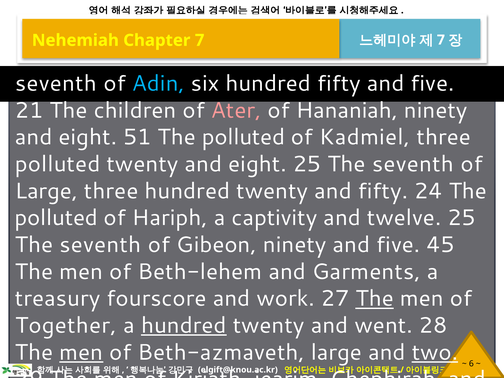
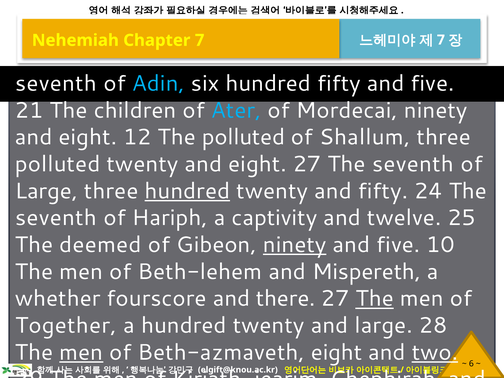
Ater colour: pink -> light blue
Hananiah: Hananiah -> Mordecai
51: 51 -> 12
Kadmiel: Kadmiel -> Shallum
eight 25: 25 -> 27
hundred at (187, 191) underline: none -> present
polluted at (56, 218): polluted -> seventh
seventh at (100, 245): seventh -> deemed
ninety at (295, 245) underline: none -> present
45: 45 -> 10
Garments: Garments -> Mispereth
treasury: treasury -> whether
work: work -> there
hundred at (184, 325) underline: present -> none
and went: went -> large
Beth-azmaveth large: large -> eight
